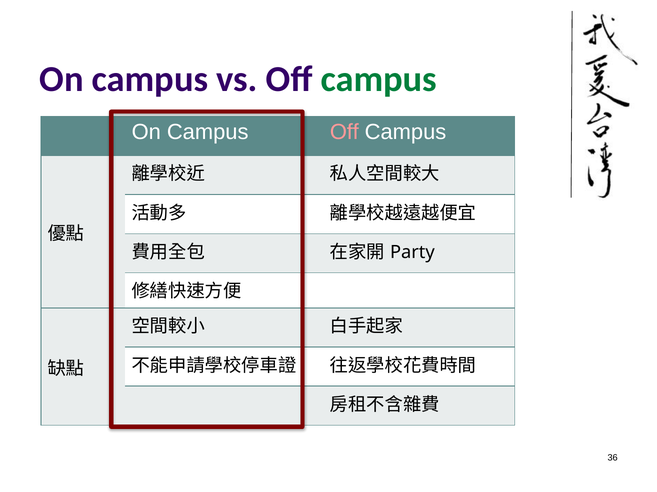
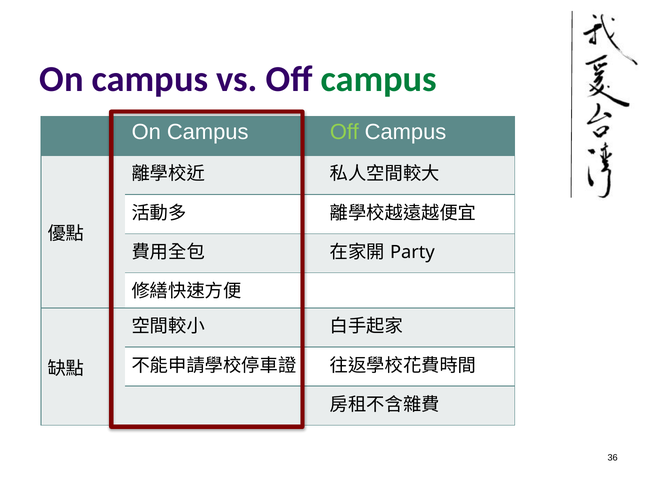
Off at (344, 132) colour: pink -> light green
